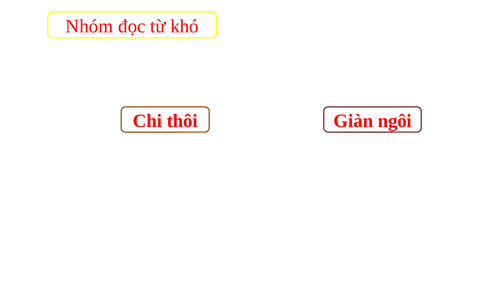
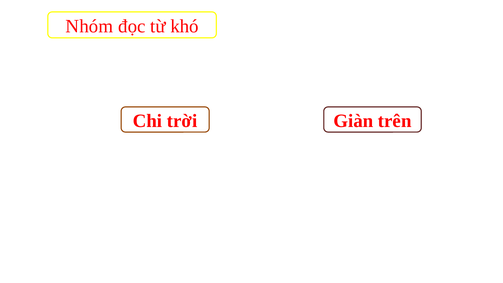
thôi: thôi -> trời
ngôi: ngôi -> trên
